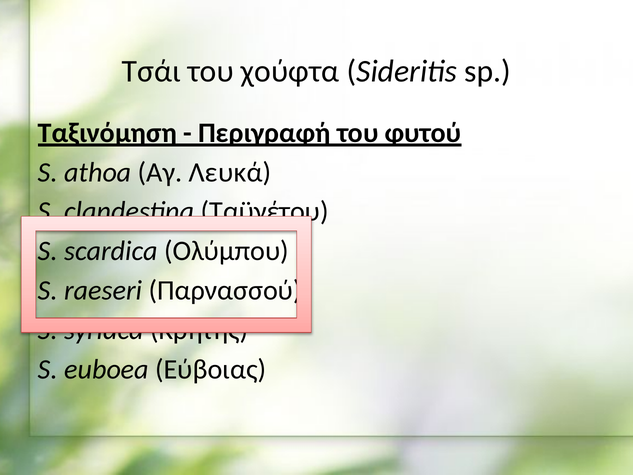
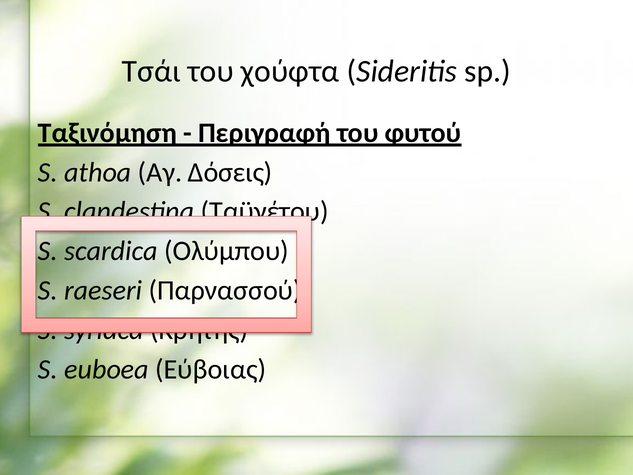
Λευκά: Λευκά -> Δόσεις
